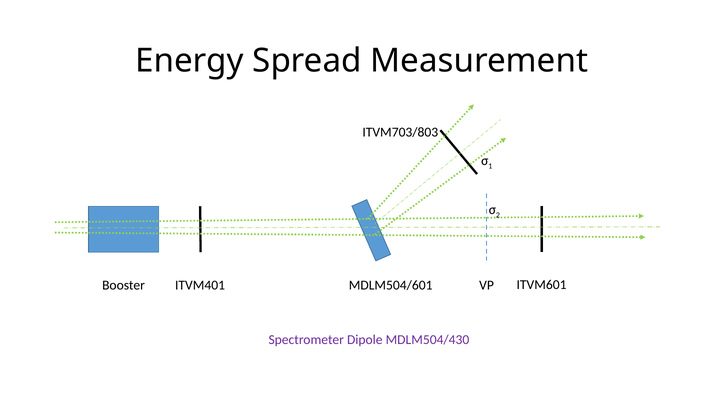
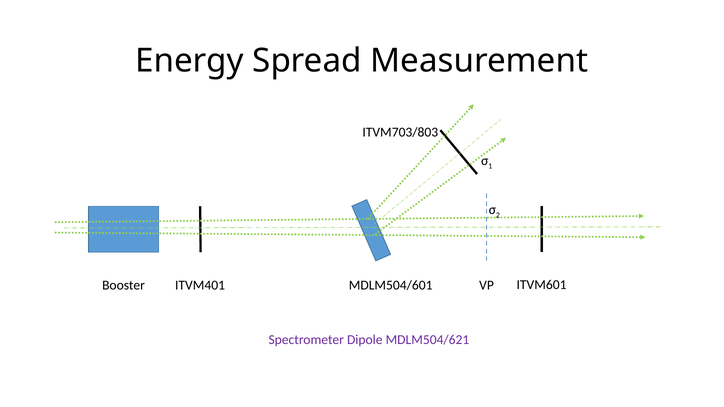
MDLM504/430: MDLM504/430 -> MDLM504/621
